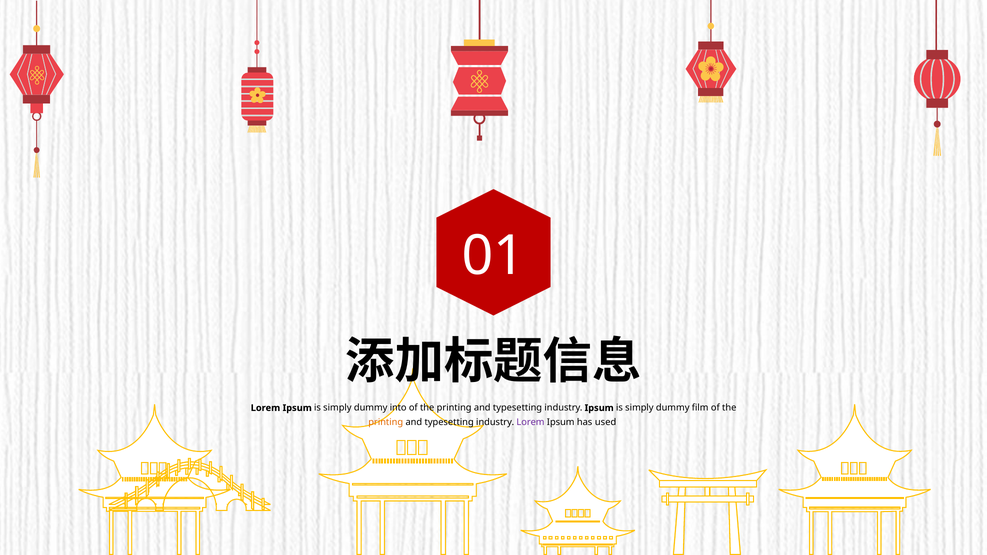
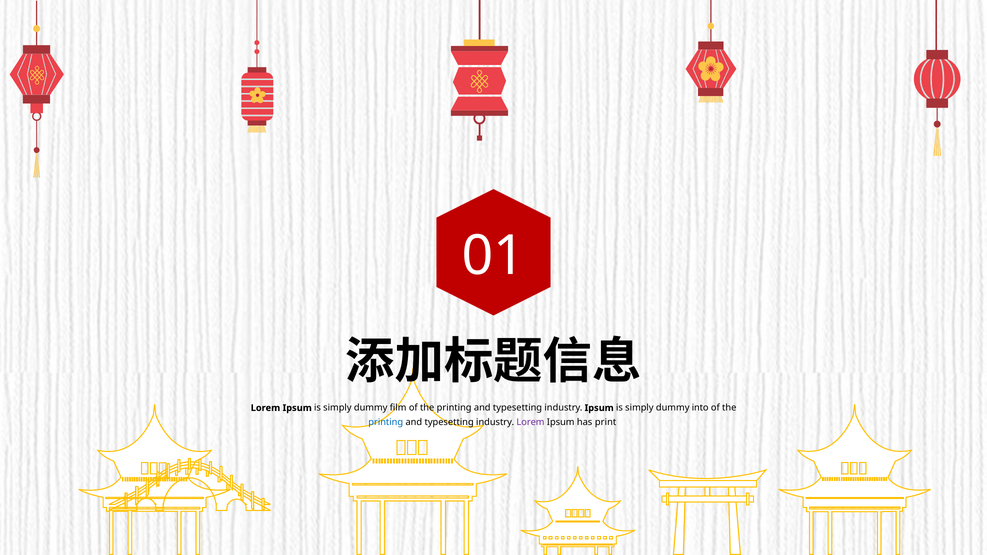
into: into -> film
film: film -> into
printing at (386, 422) colour: orange -> blue
used: used -> print
